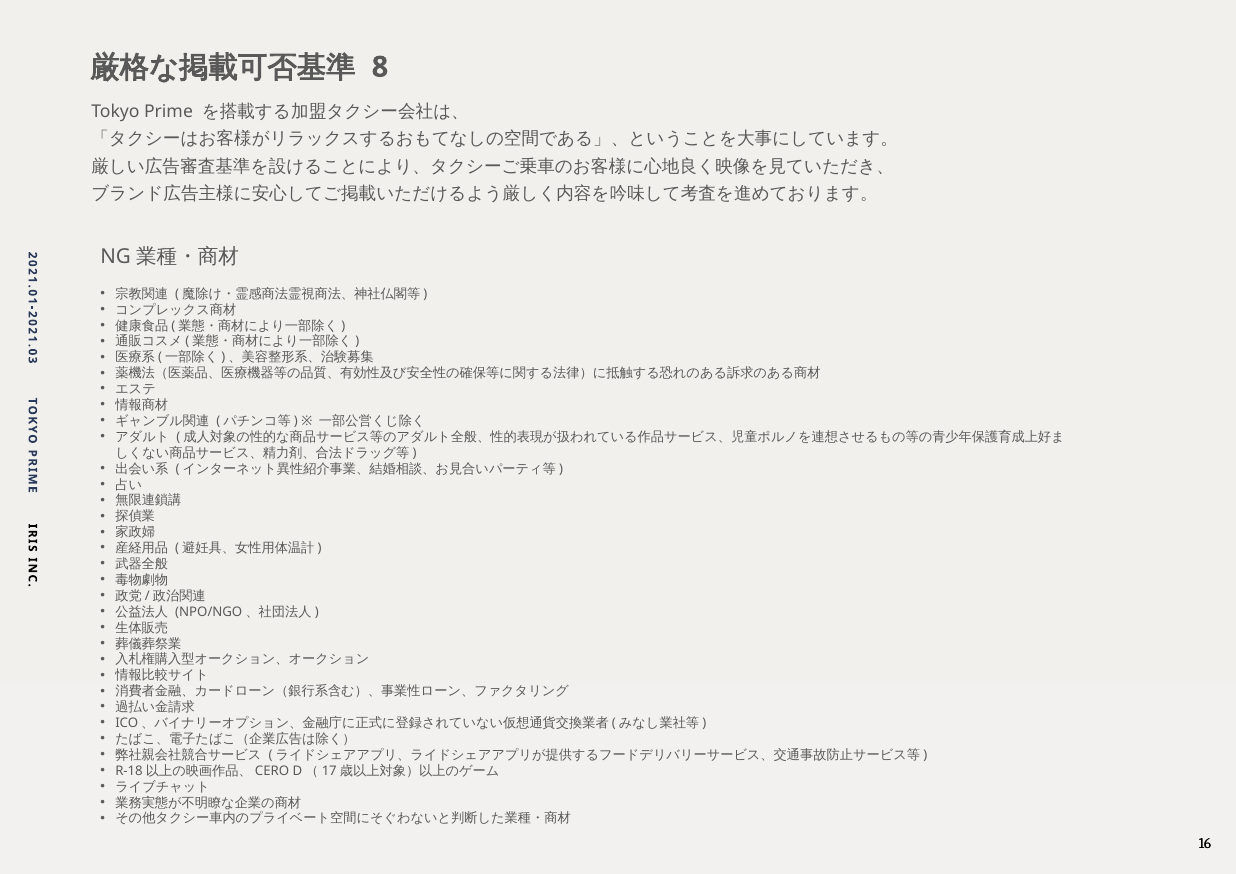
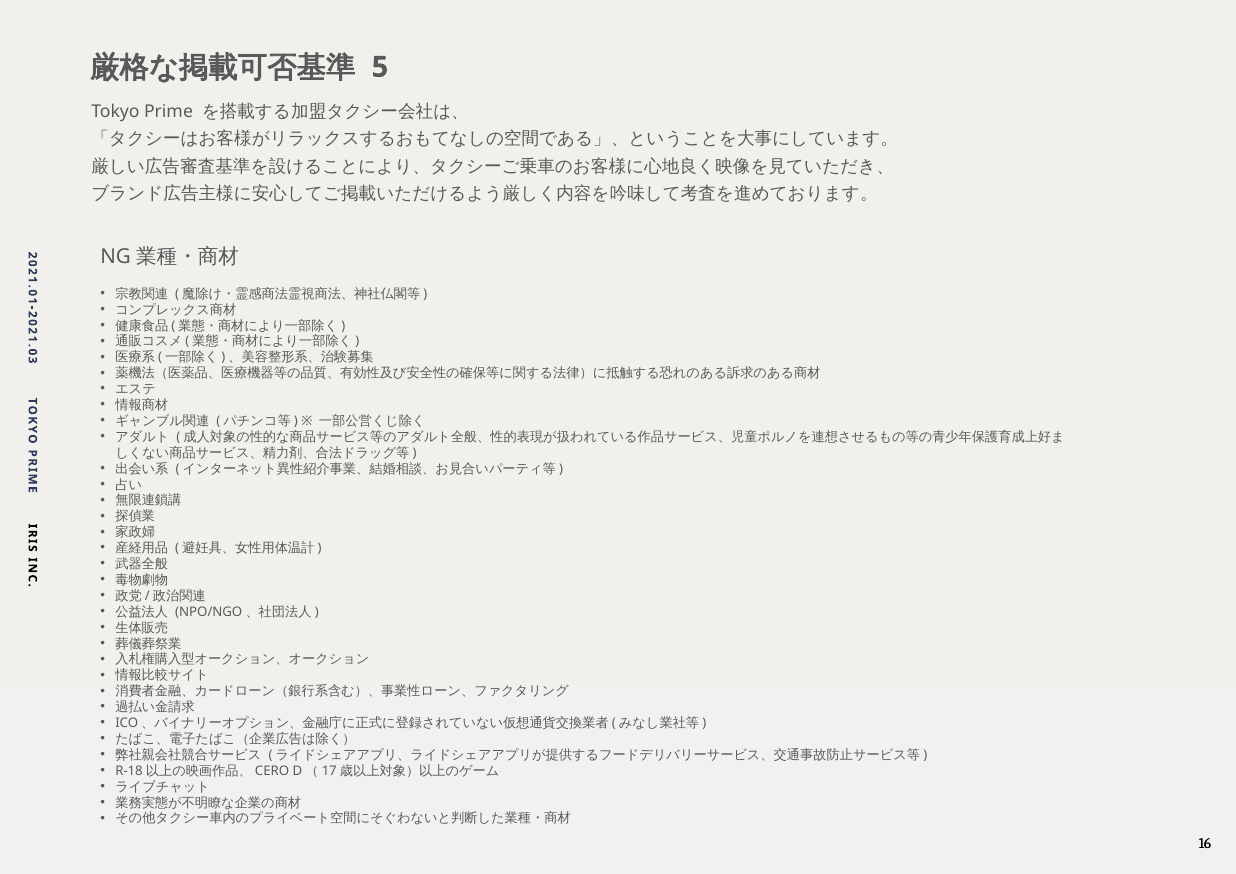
8: 8 -> 5
